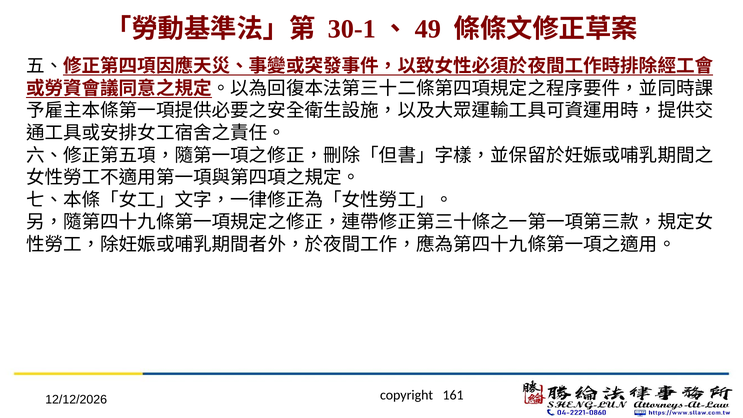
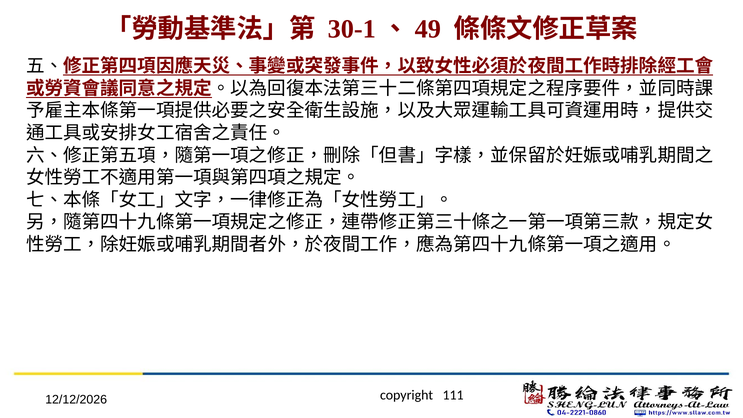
161: 161 -> 111
